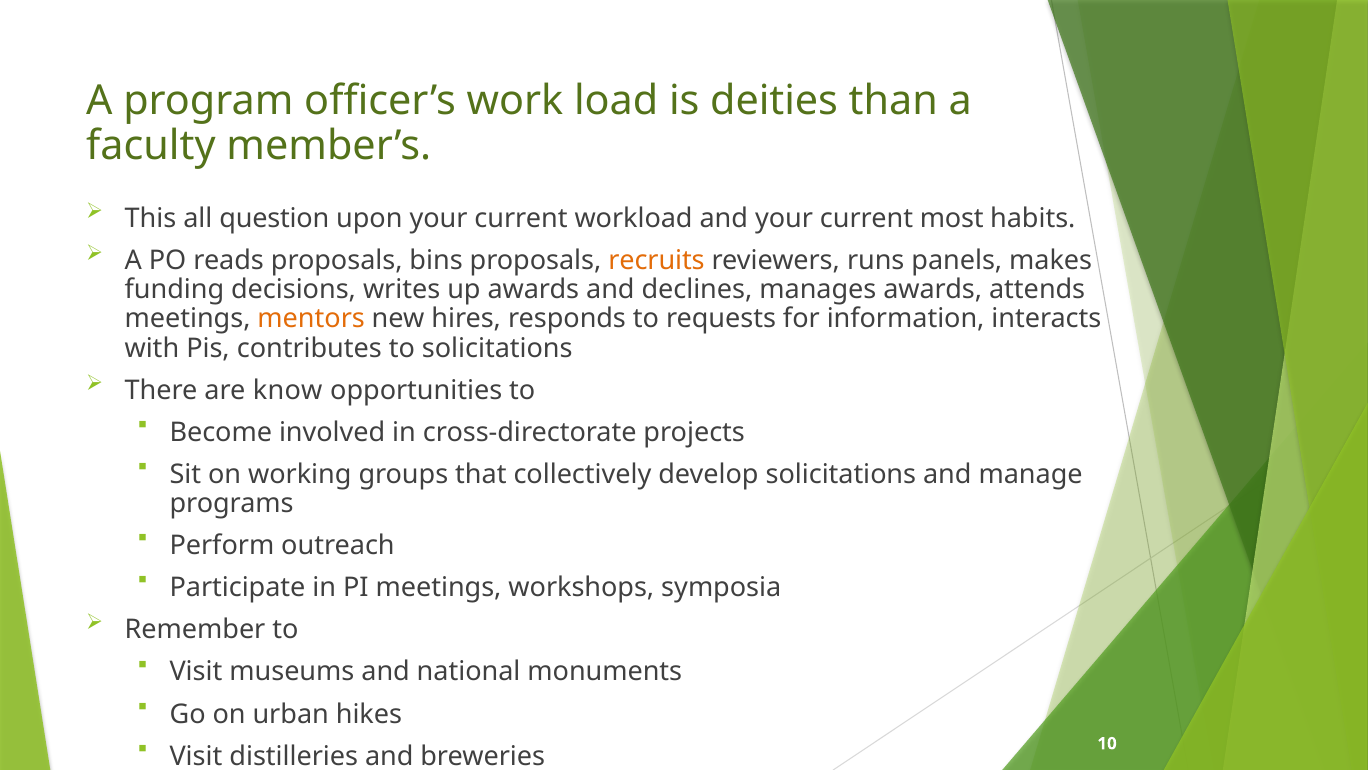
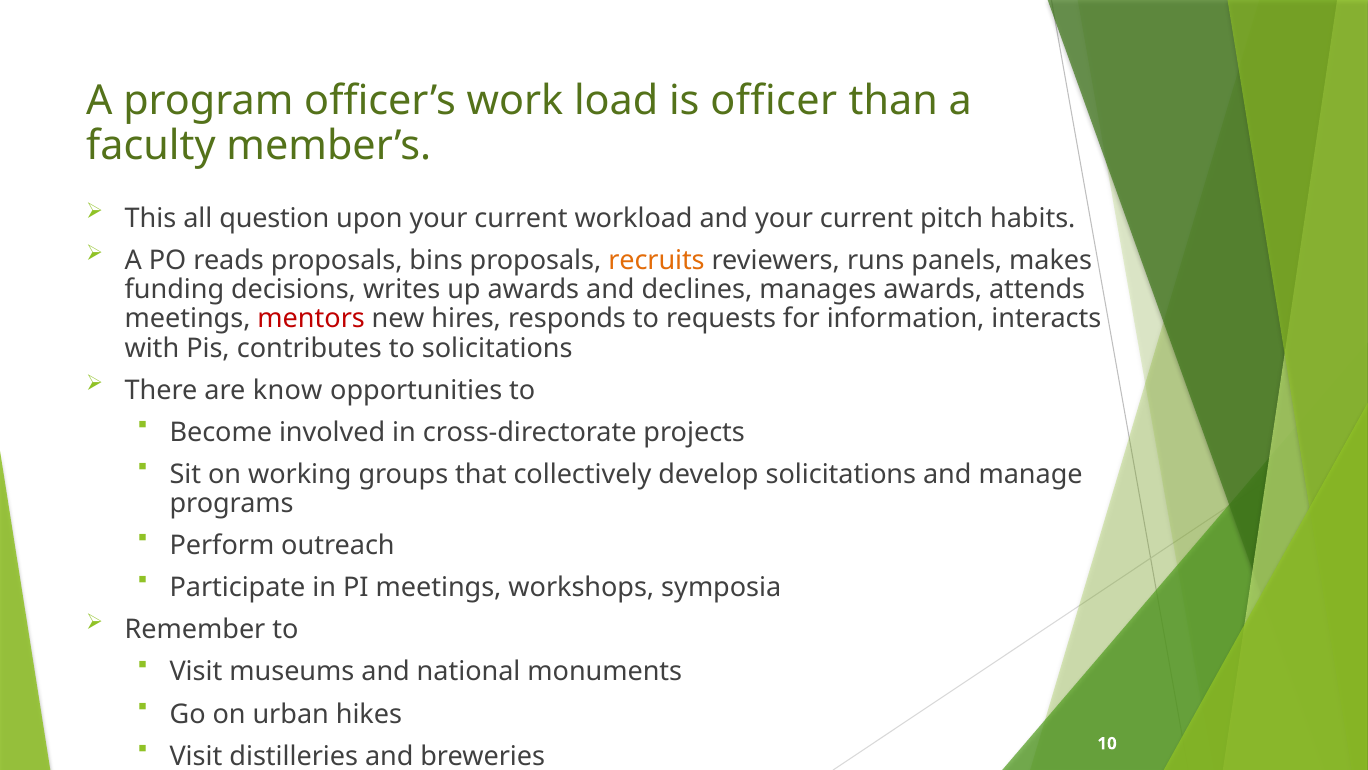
deities: deities -> officer
most: most -> pitch
mentors colour: orange -> red
